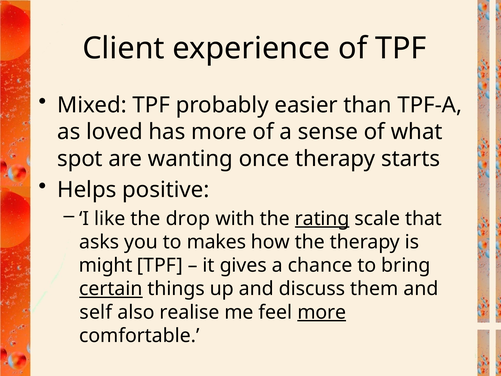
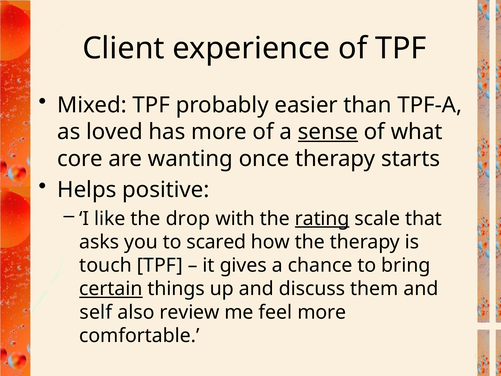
sense underline: none -> present
spot: spot -> core
makes: makes -> scared
might: might -> touch
realise: realise -> review
more at (322, 312) underline: present -> none
